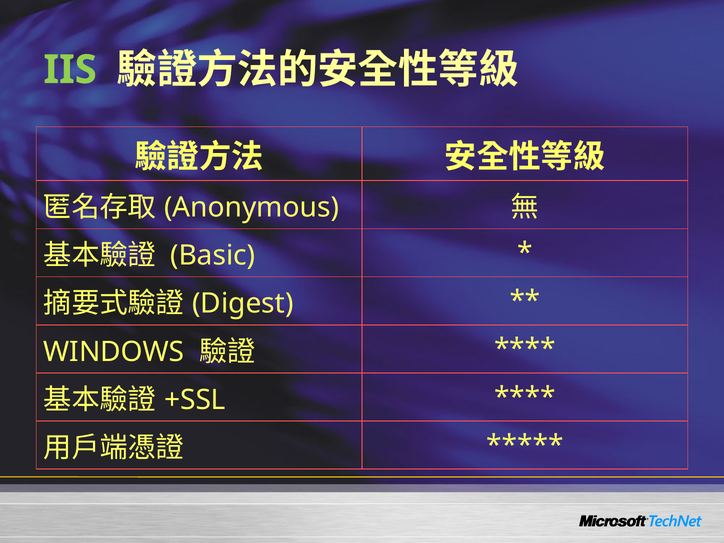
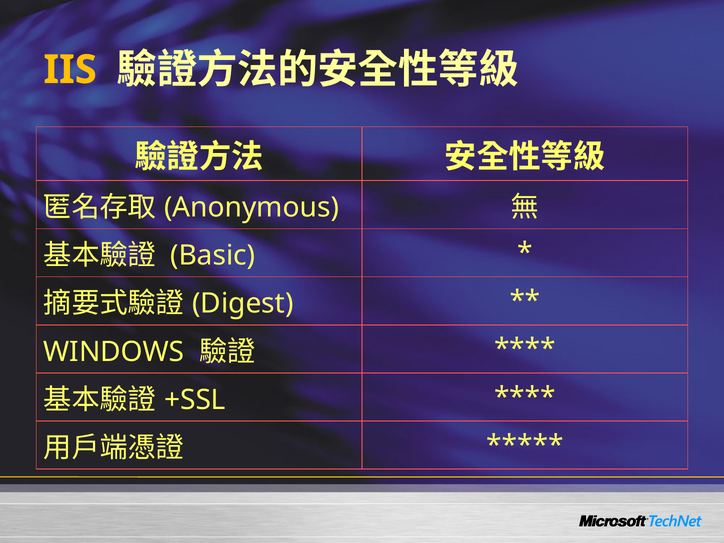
IIS colour: light green -> yellow
